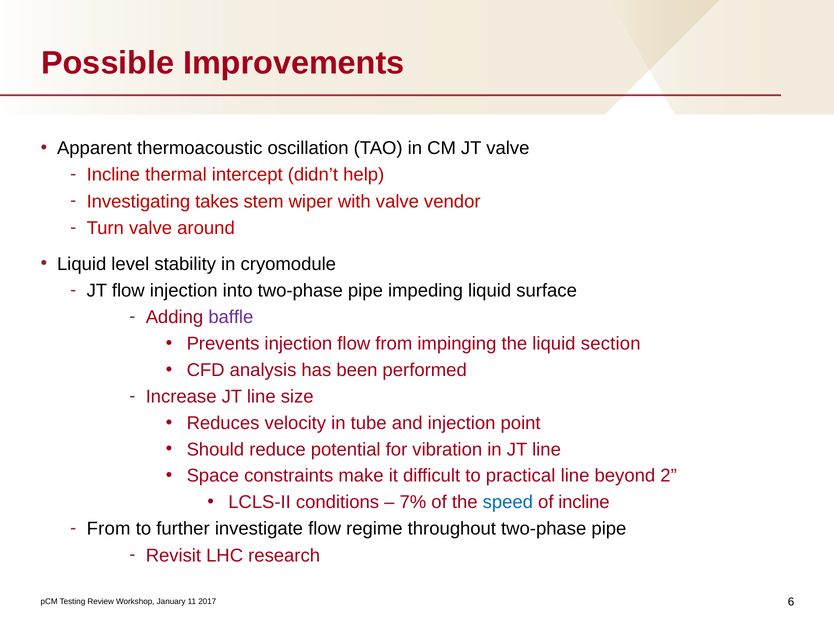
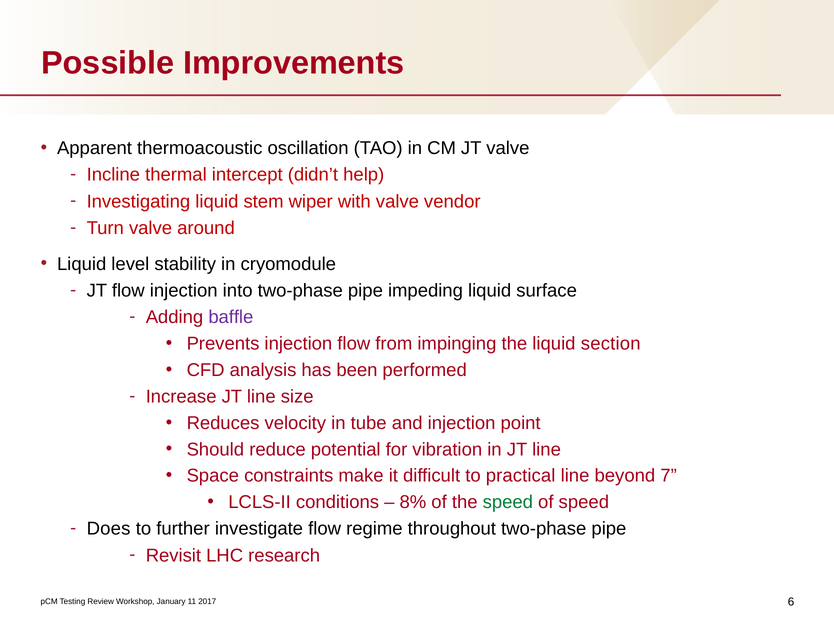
Investigating takes: takes -> liquid
2: 2 -> 7
7%: 7% -> 8%
speed at (508, 503) colour: blue -> green
of incline: incline -> speed
From at (109, 529): From -> Does
